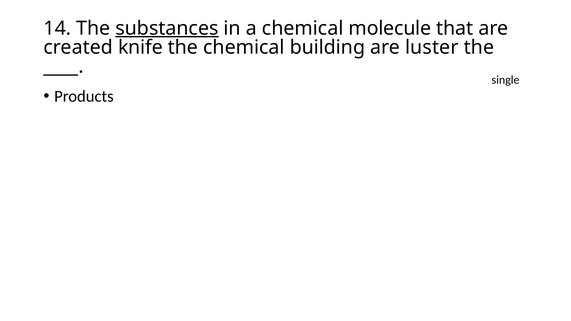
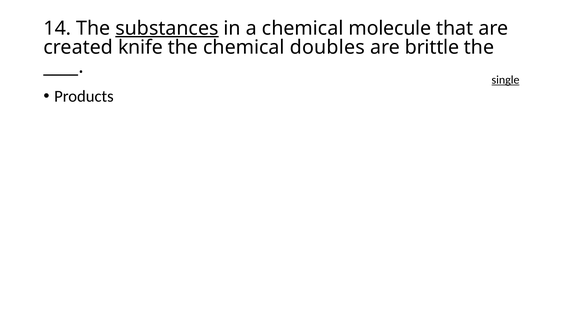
building: building -> doubles
luster: luster -> brittle
single underline: none -> present
